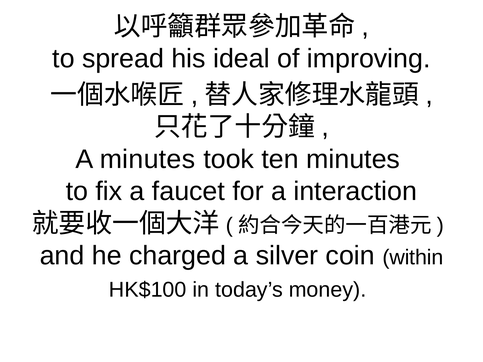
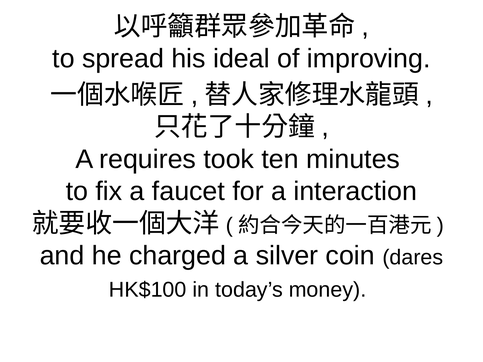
A minutes: minutes -> requires
within: within -> dares
